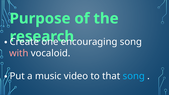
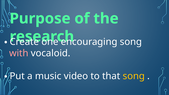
song at (134, 76) colour: light blue -> yellow
